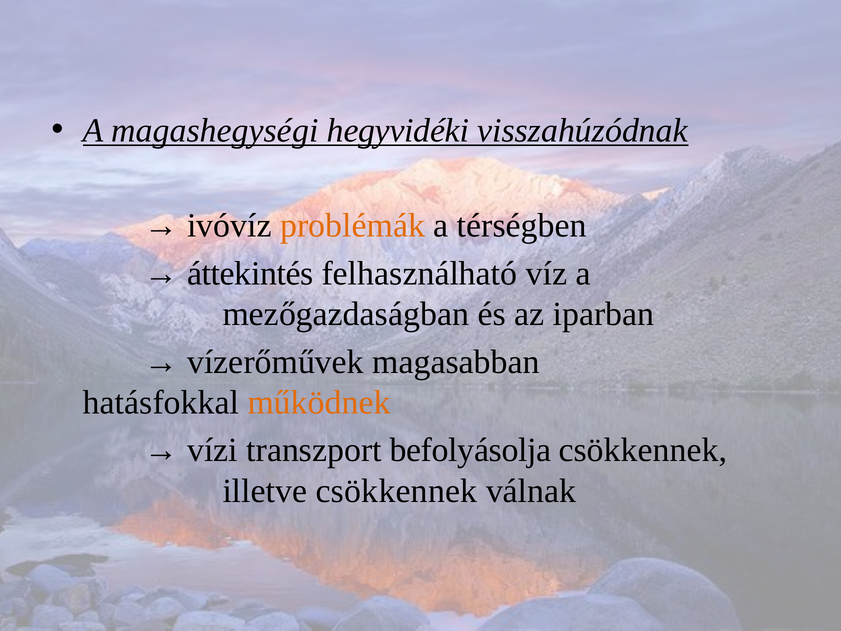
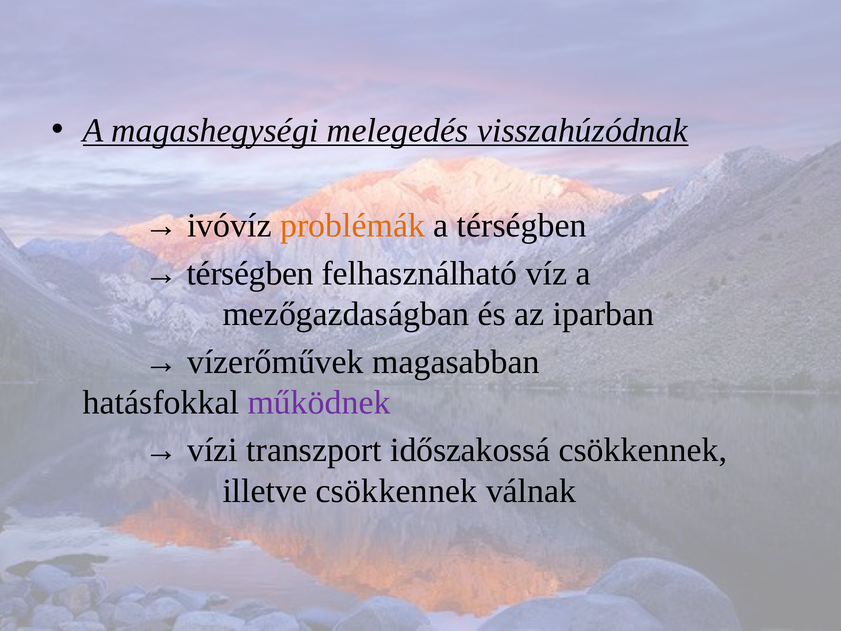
hegyvidéki: hegyvidéki -> melegedés
áttekintés at (250, 273): áttekintés -> térségben
működnek colour: orange -> purple
befolyásolja: befolyásolja -> időszakossá
